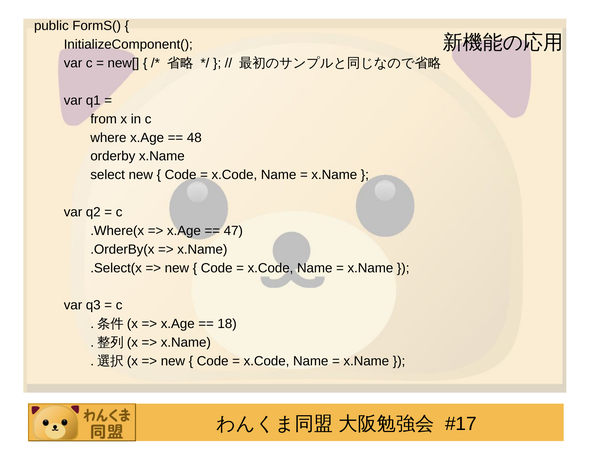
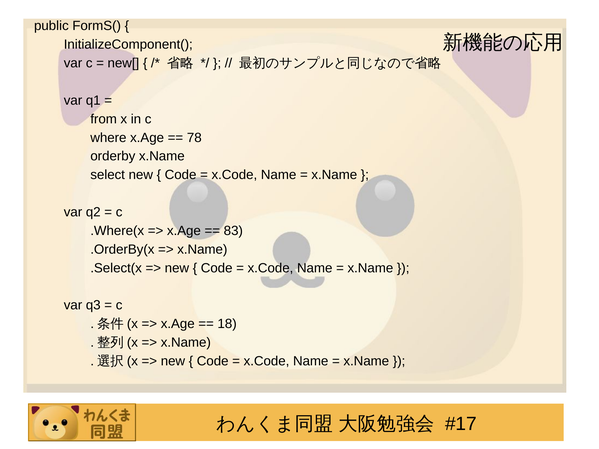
48: 48 -> 78
47: 47 -> 83
